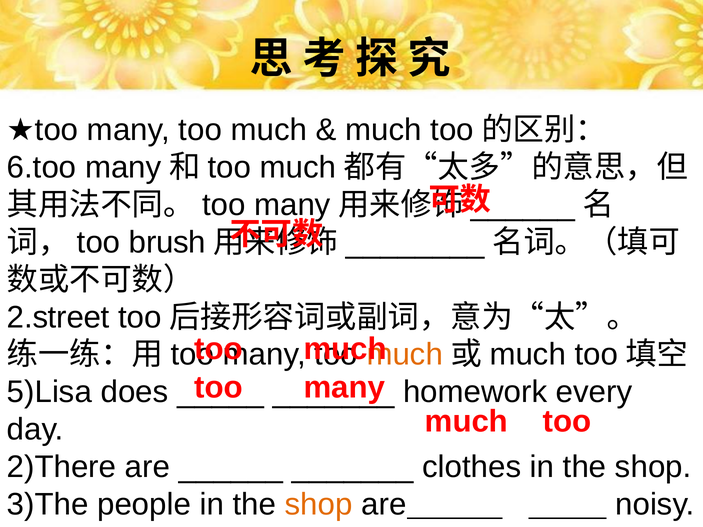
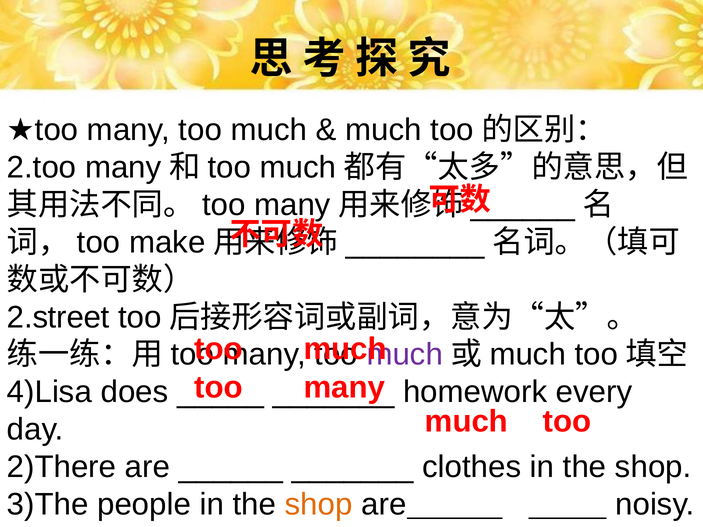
6.too: 6.too -> 2.too
brush: brush -> make
much at (405, 355) colour: orange -> purple
5)Lisa: 5)Lisa -> 4)Lisa
